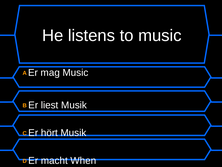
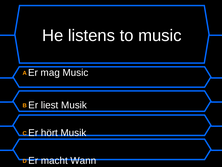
When: When -> Wann
